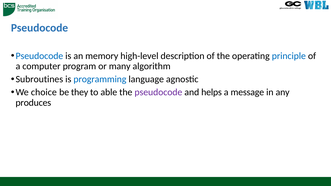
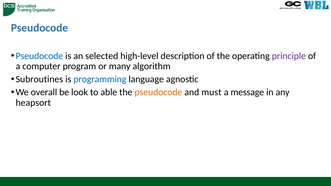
memory: memory -> selected
principle colour: blue -> purple
choice: choice -> overall
they: they -> look
pseudocode at (158, 92) colour: purple -> orange
helps: helps -> must
produces: produces -> heapsort
